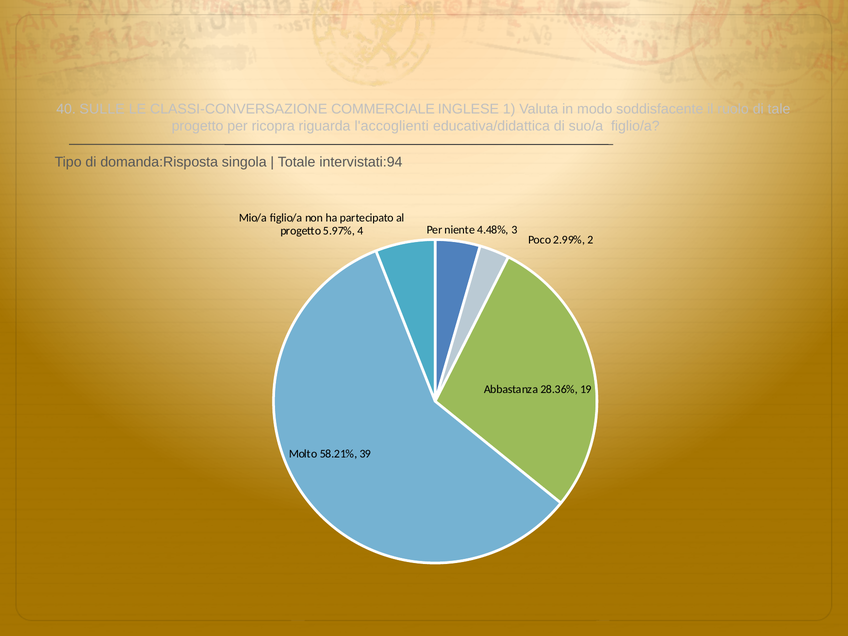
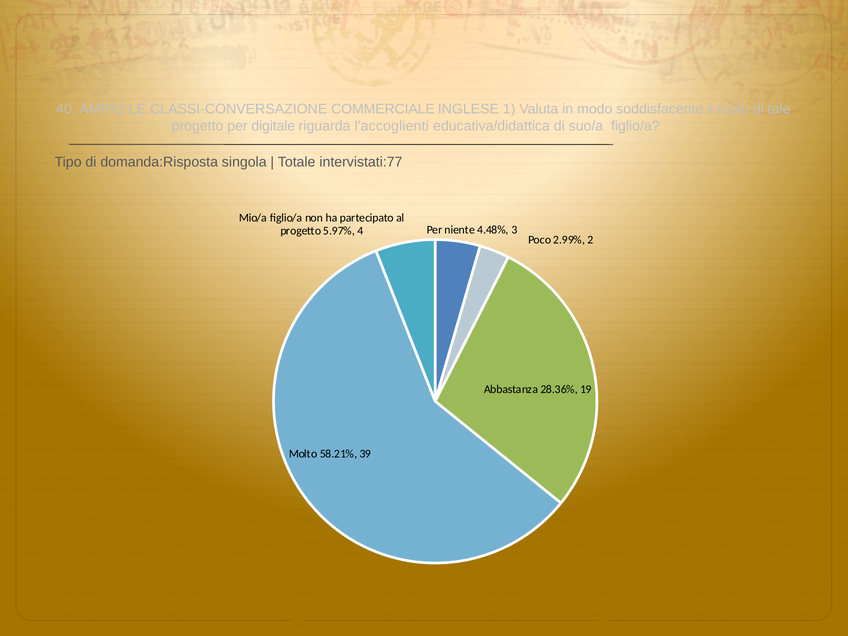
SULLE: SULLE -> AMPIO
ricopra: ricopra -> digitale
intervistati:94: intervistati:94 -> intervistati:77
